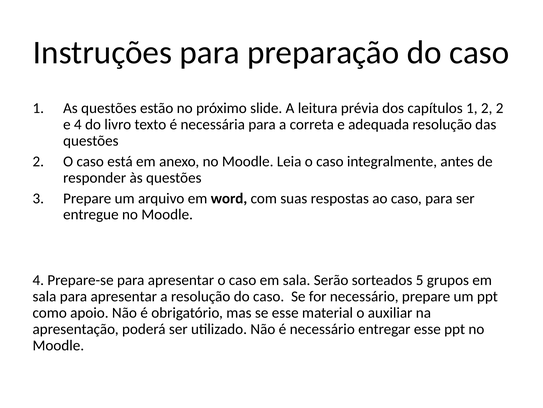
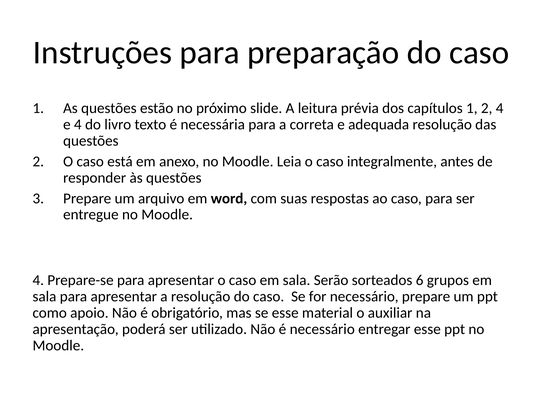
2 2: 2 -> 4
5: 5 -> 6
